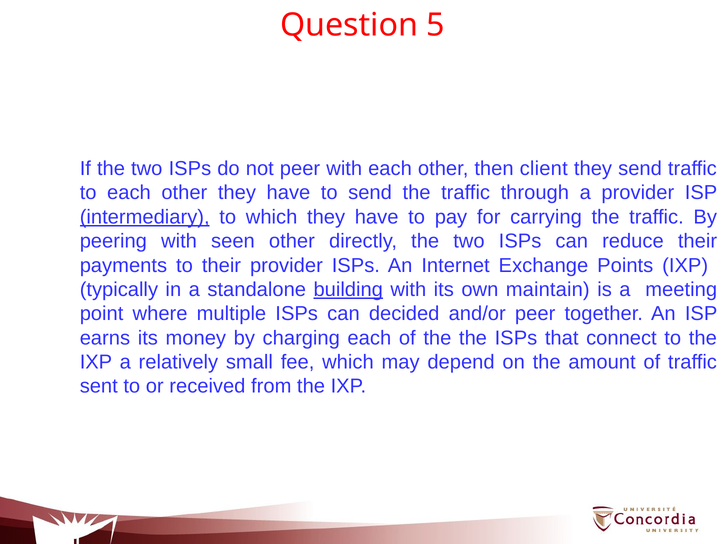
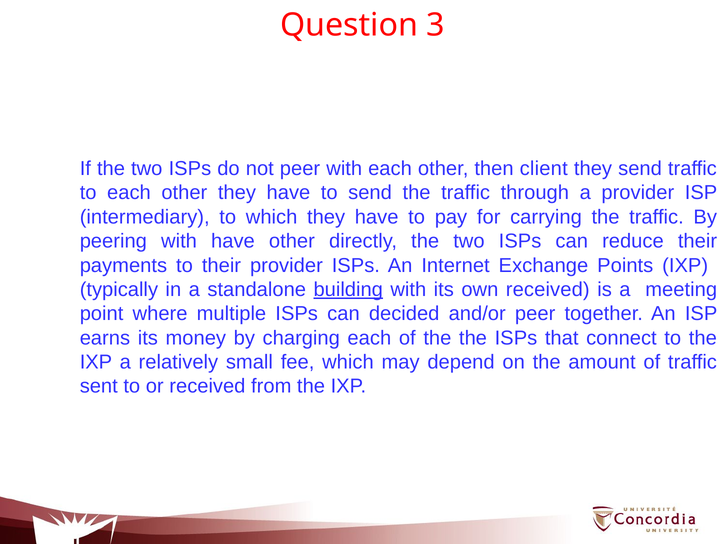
5: 5 -> 3
intermediary underline: present -> none
with seen: seen -> have
own maintain: maintain -> received
